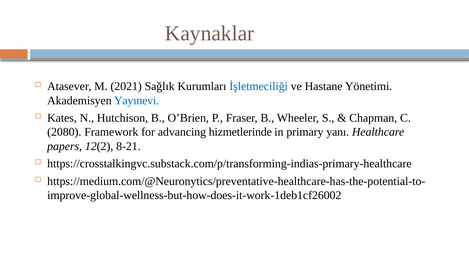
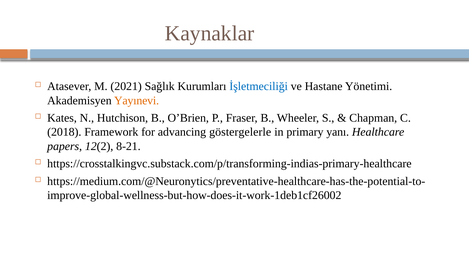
Yayınevi colour: blue -> orange
2080: 2080 -> 2018
hizmetlerinde: hizmetlerinde -> göstergelerle
